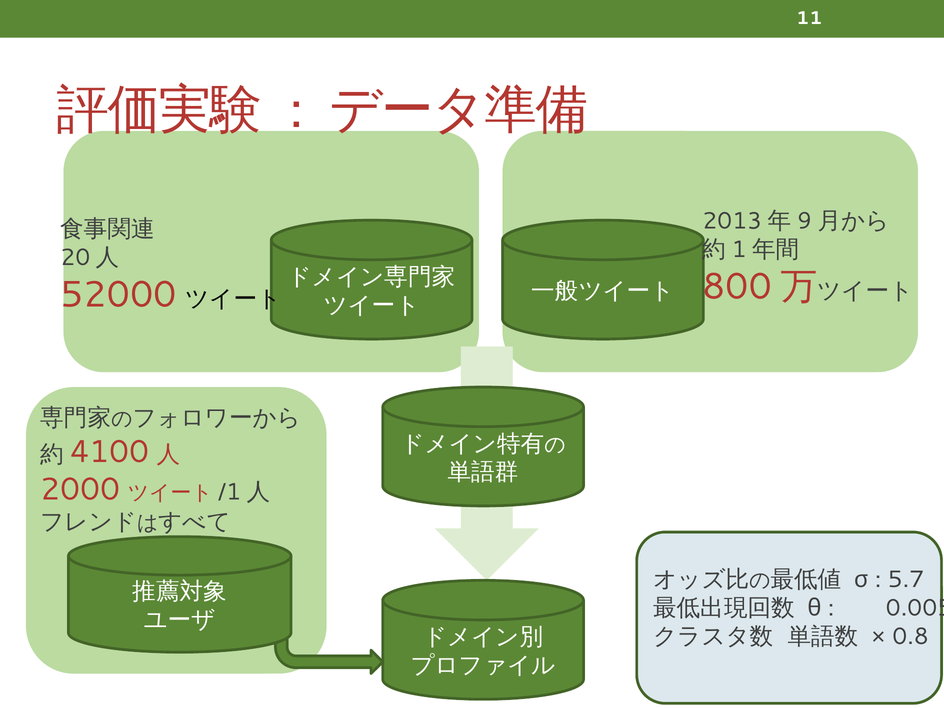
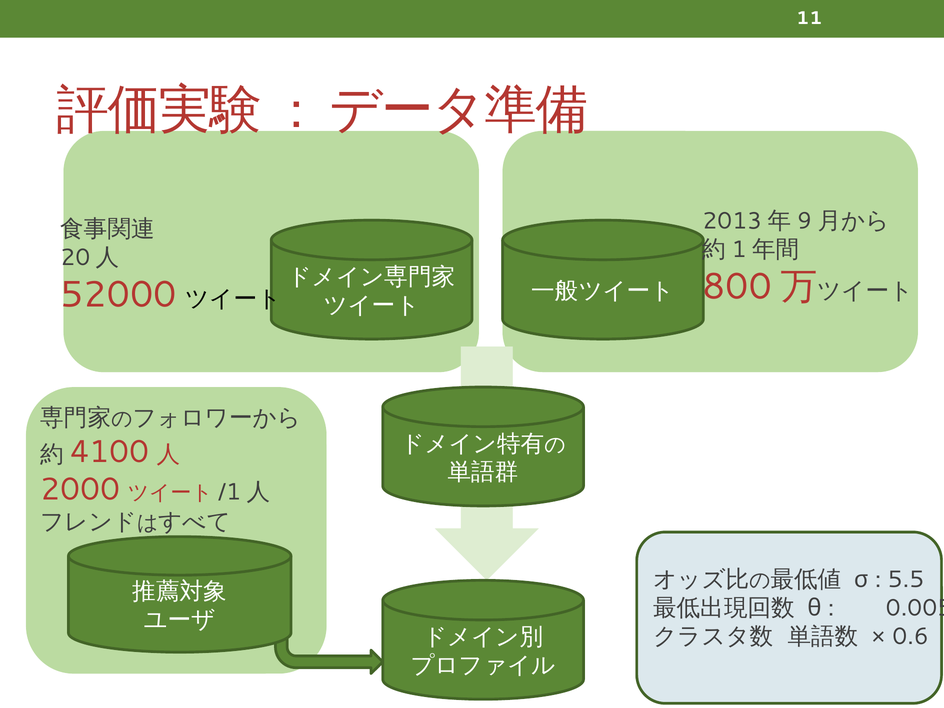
5.7: 5.7 -> 5.5
0.8: 0.8 -> 0.6
